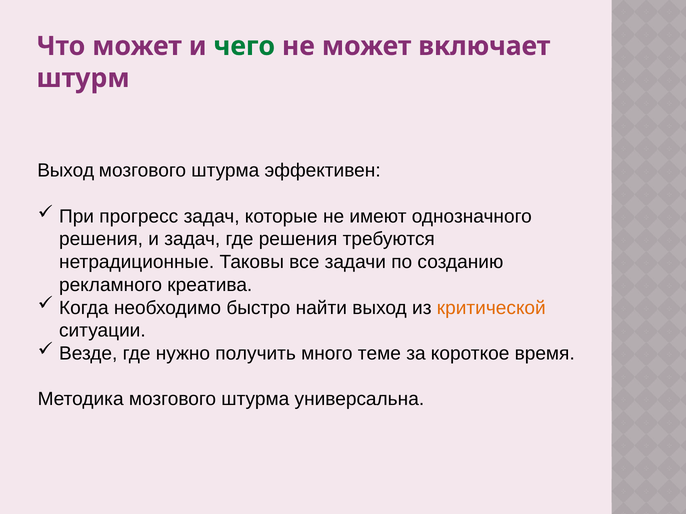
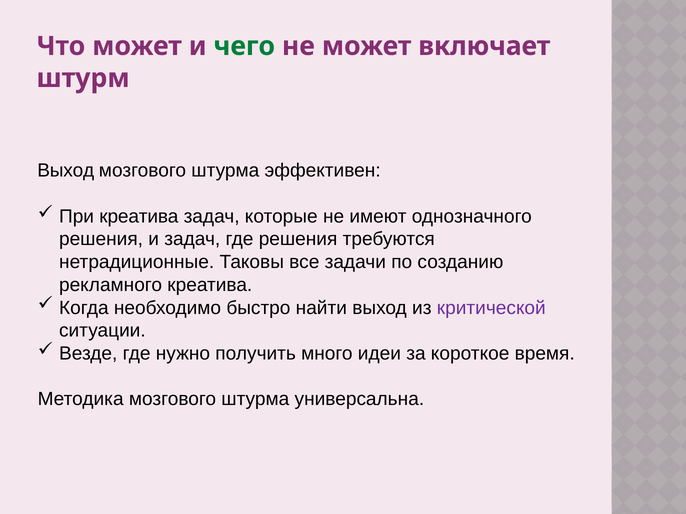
При прогресс: прогресс -> креатива
критической colour: orange -> purple
теме: теме -> идеи
